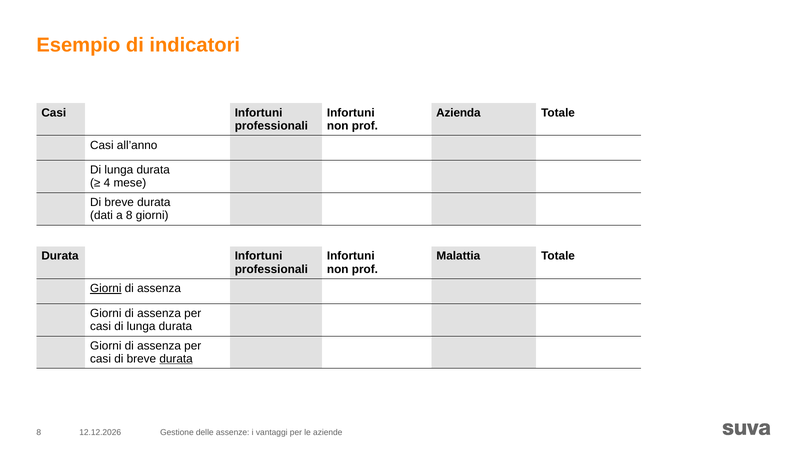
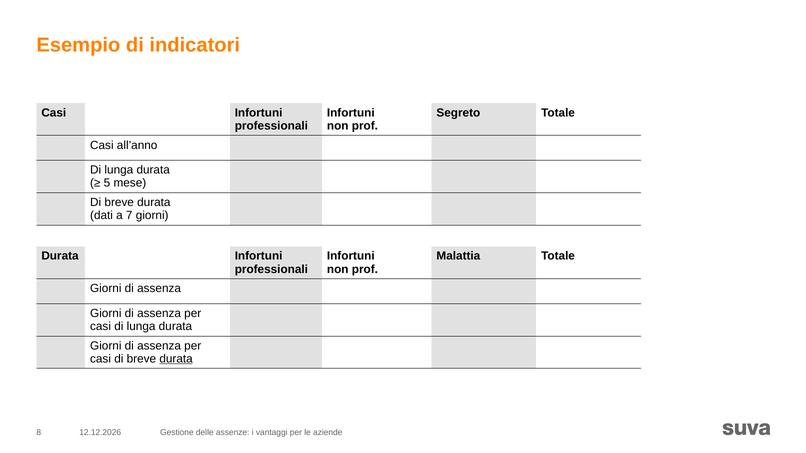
Azienda: Azienda -> Segreto
4: 4 -> 5
a 8: 8 -> 7
Giorni at (106, 289) underline: present -> none
